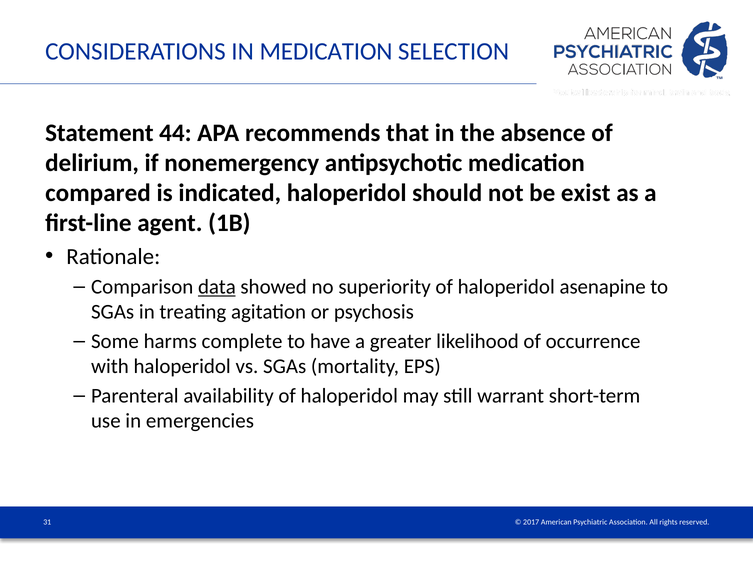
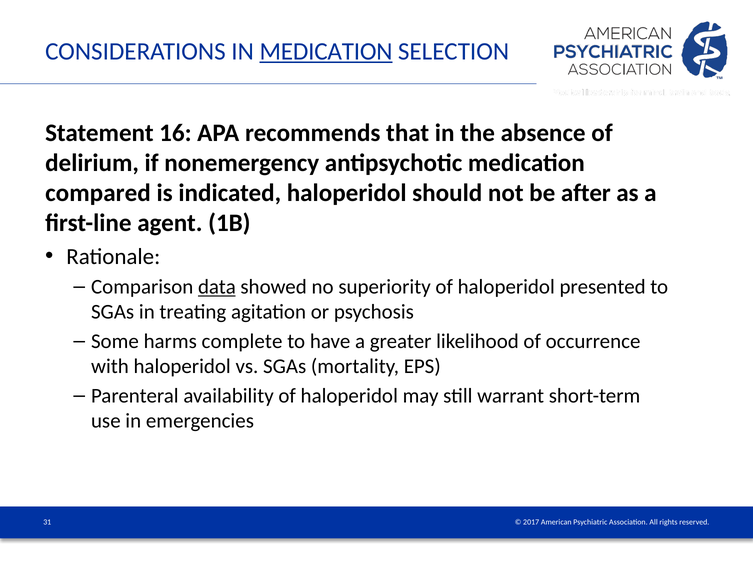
MEDICATION at (326, 51) underline: none -> present
44: 44 -> 16
exist: exist -> after
asenapine: asenapine -> presented
